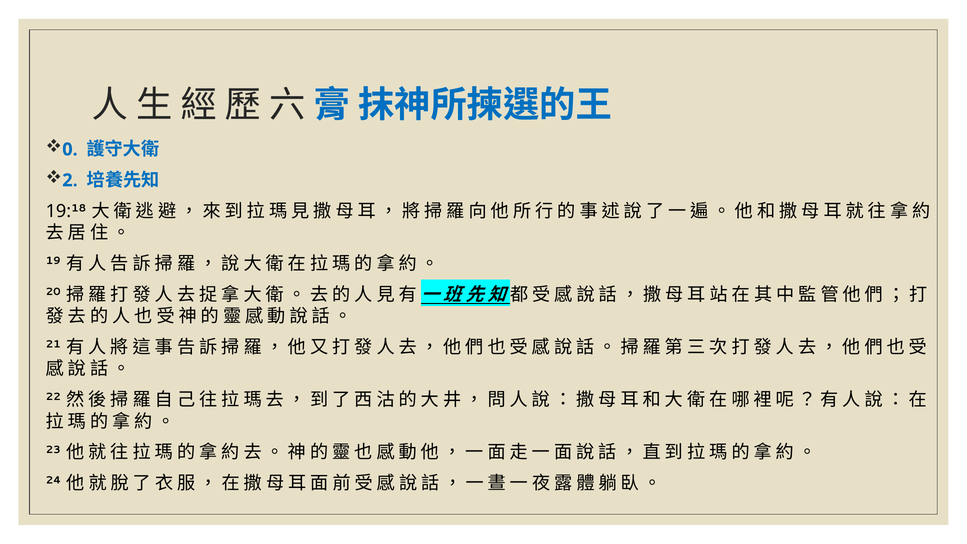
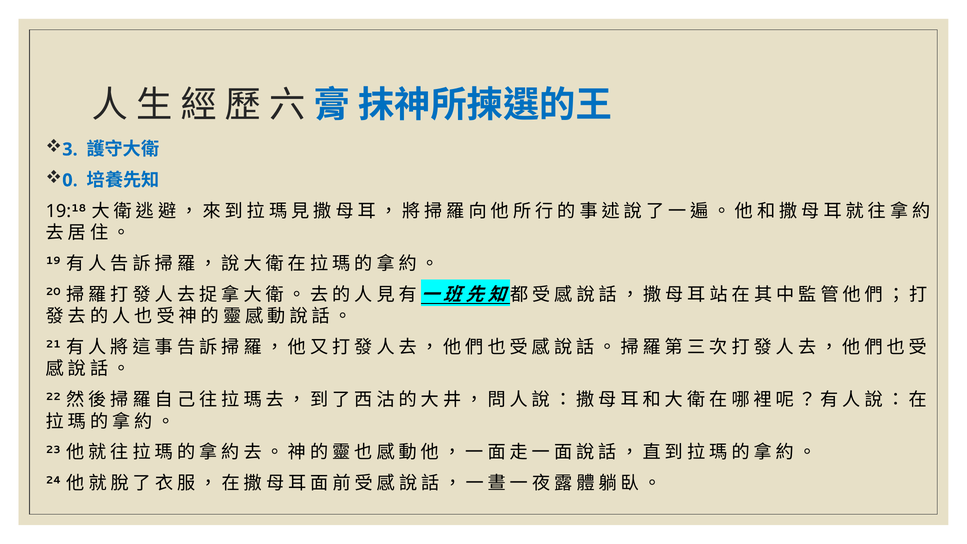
0: 0 -> 3
2: 2 -> 0
